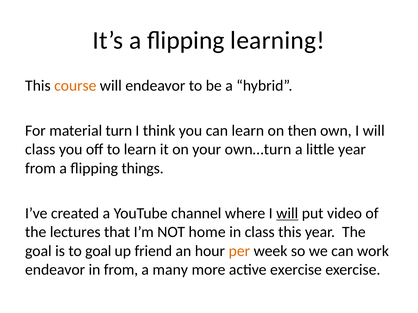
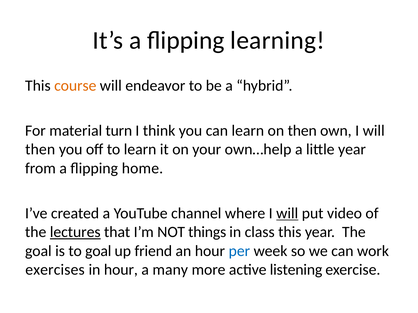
class at (40, 150): class -> then
own…turn: own…turn -> own…help
things: things -> home
lectures underline: none -> present
home: home -> things
per colour: orange -> blue
endeavor at (55, 270): endeavor -> exercises
in from: from -> hour
active exercise: exercise -> listening
